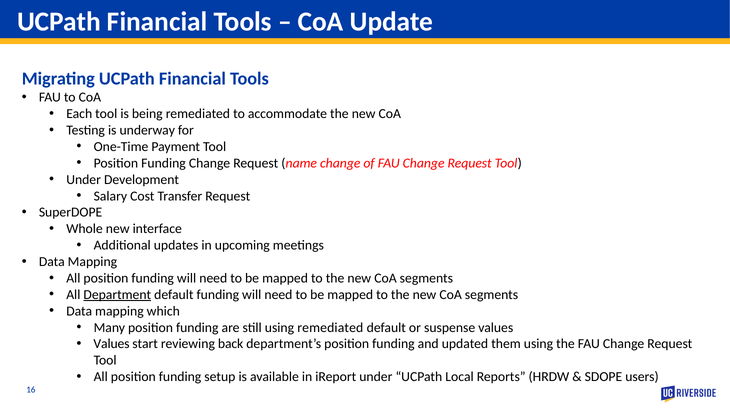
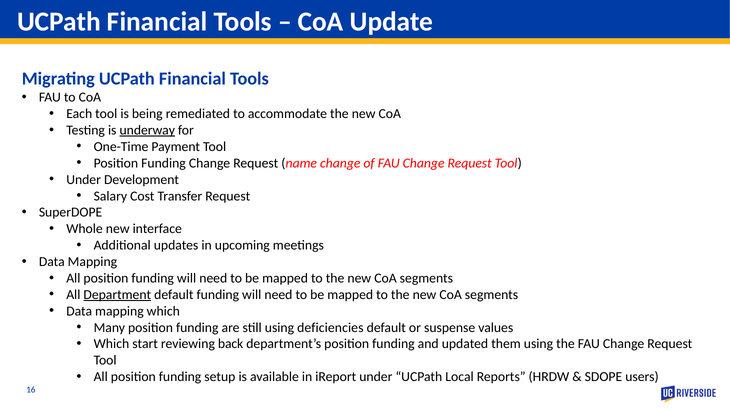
underway underline: none -> present
using remediated: remediated -> deficiencies
Values at (112, 344): Values -> Which
